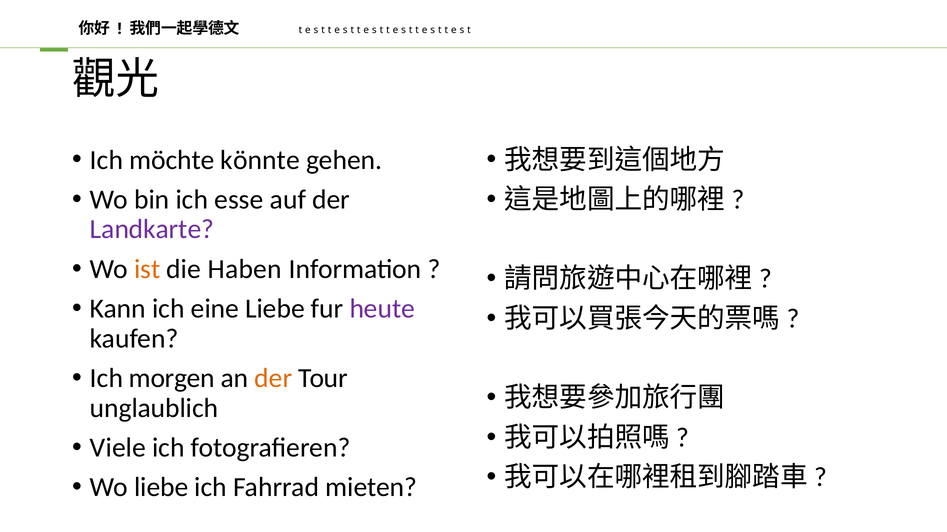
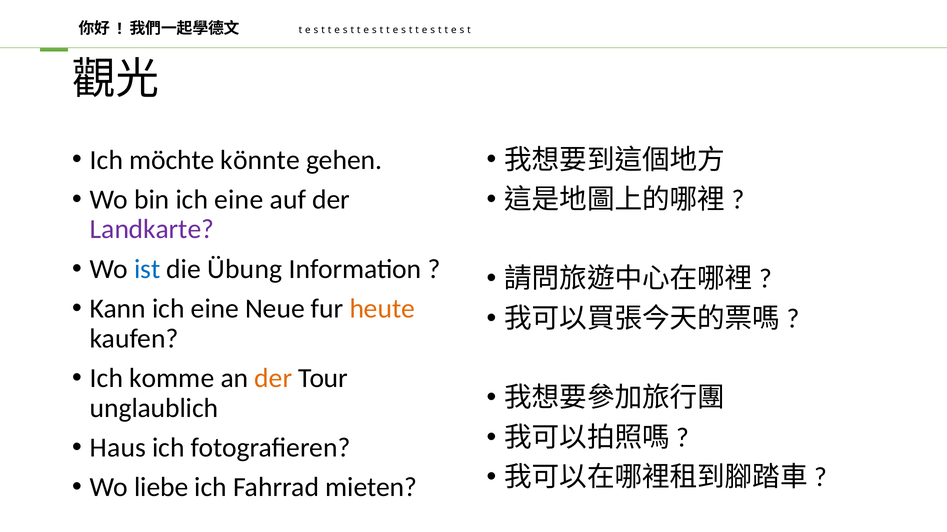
bin ich esse: esse -> eine
ist colour: orange -> blue
Haben: Haben -> Übung
eine Liebe: Liebe -> Neue
heute colour: purple -> orange
morgen: morgen -> komme
Viele: Viele -> Haus
